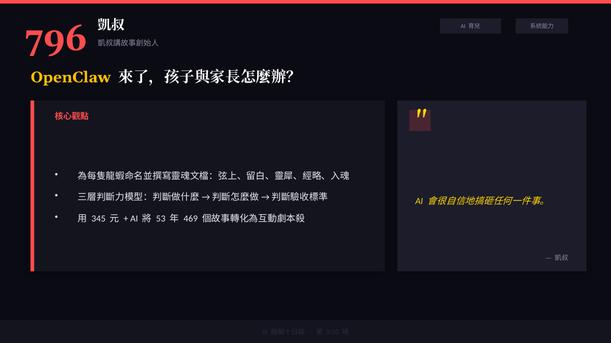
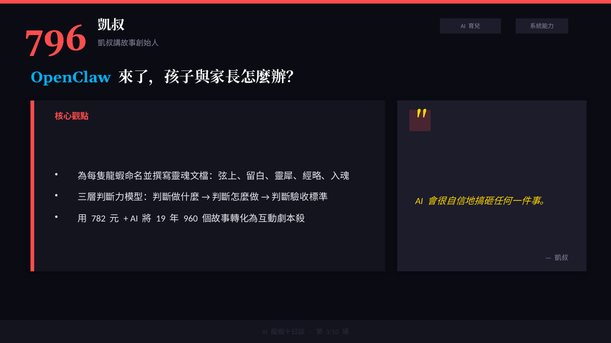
OpenClaw colour: yellow -> light blue
345: 345 -> 782
53: 53 -> 19
469: 469 -> 960
